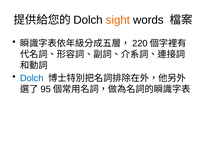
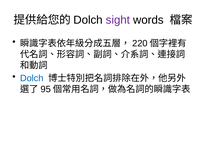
sight colour: orange -> purple
